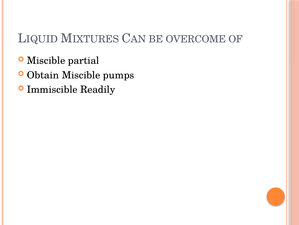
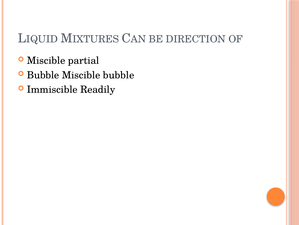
OVERCOME: OVERCOME -> DIRECTION
Obtain at (43, 75): Obtain -> Bubble
Miscible pumps: pumps -> bubble
